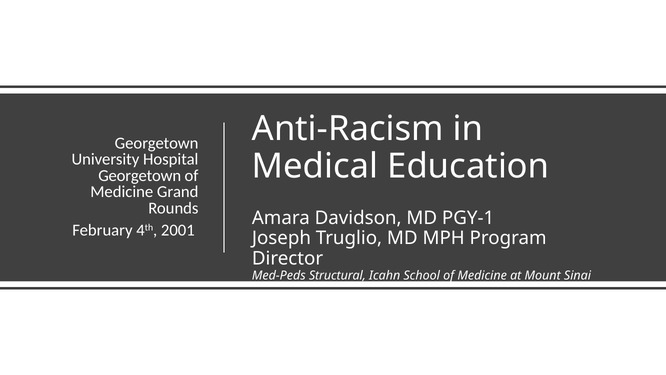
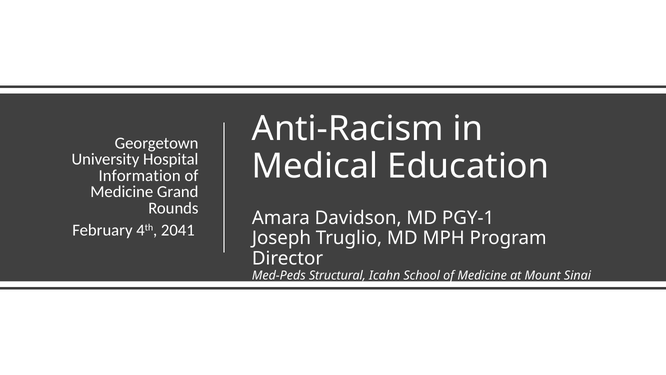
Georgetown at (140, 175): Georgetown -> Information
2001: 2001 -> 2041
